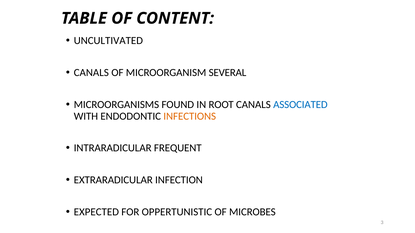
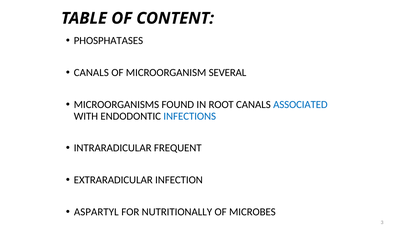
UNCULTIVATED: UNCULTIVATED -> PHOSPHATASES
INFECTIONS colour: orange -> blue
EXPECTED: EXPECTED -> ASPARTYL
OPPERTUNISTIC: OPPERTUNISTIC -> NUTRITIONALLY
